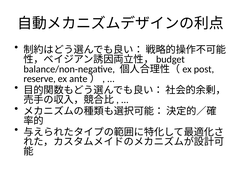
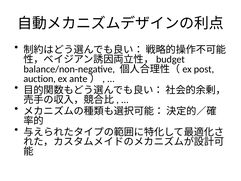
reserve: reserve -> auction
